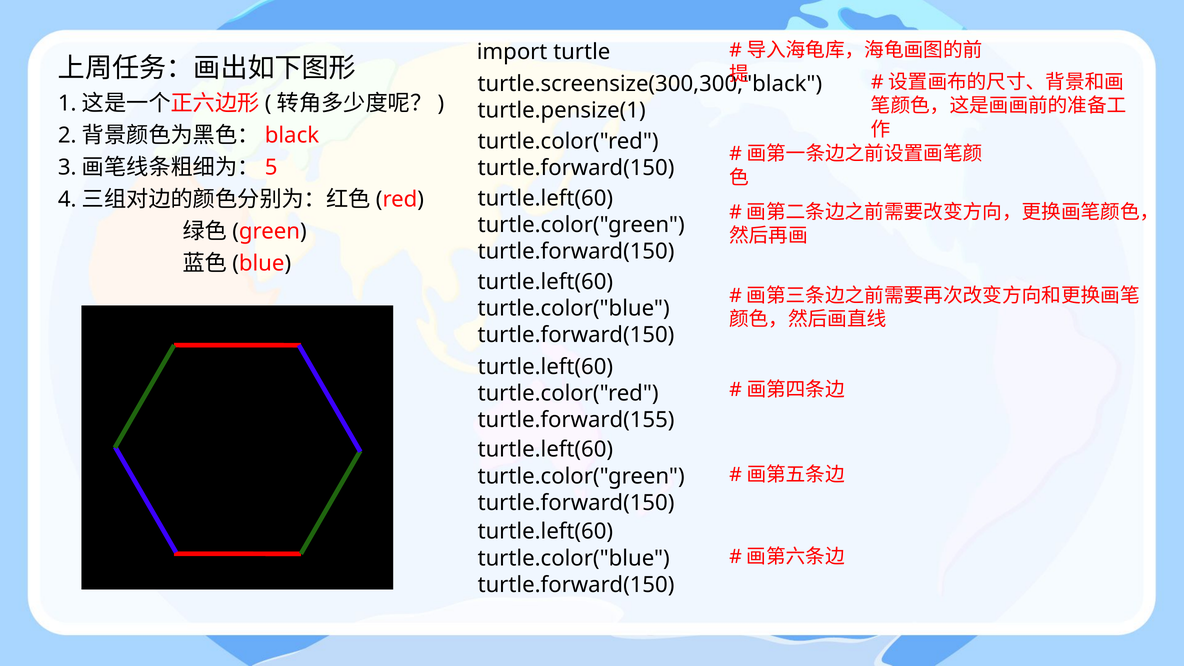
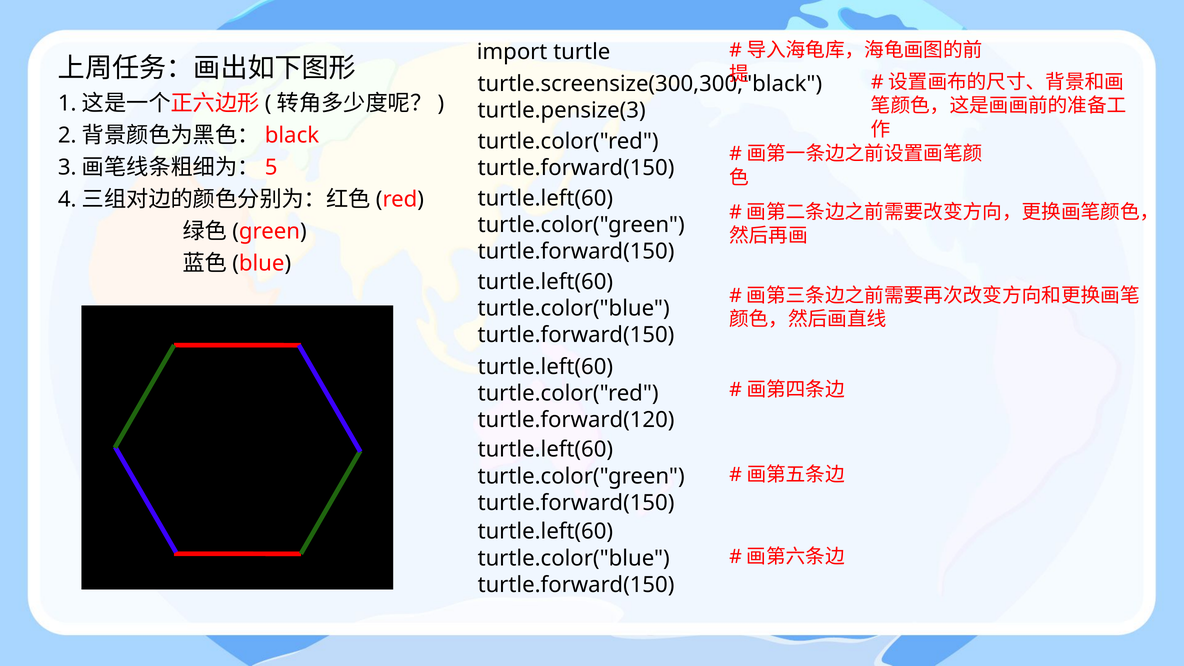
turtle.pensize(1: turtle.pensize(1 -> turtle.pensize(3
turtle.forward(155: turtle.forward(155 -> turtle.forward(120
